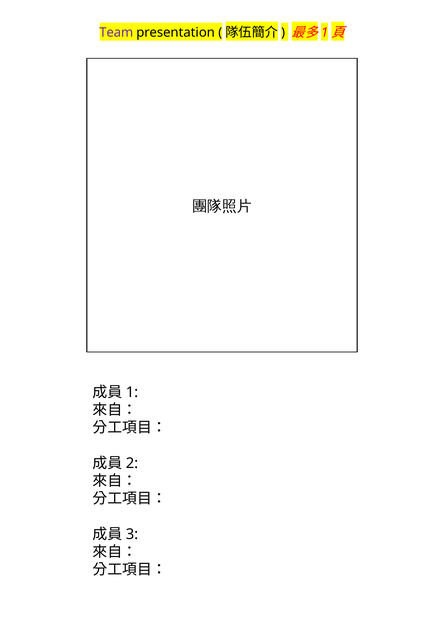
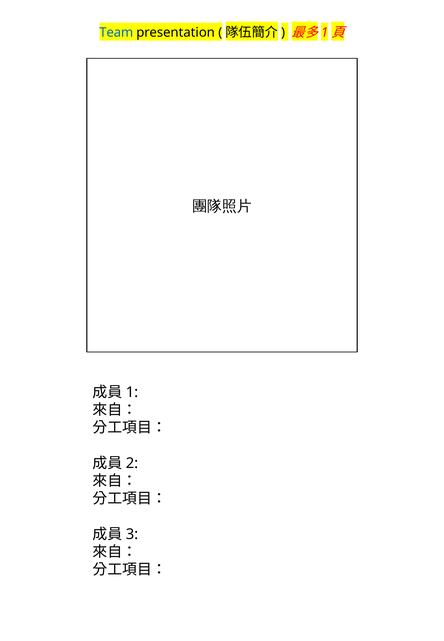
Team colour: purple -> blue
